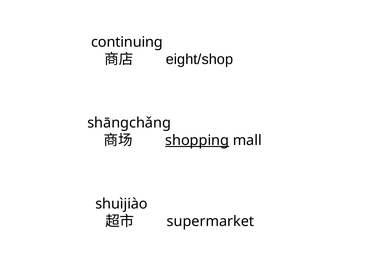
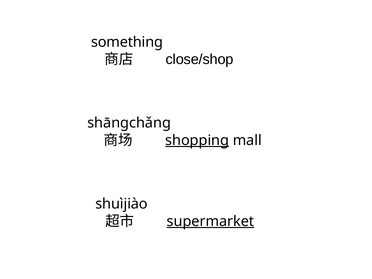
continuing: continuing -> something
eight/shop: eight/shop -> close/shop
supermarket underline: none -> present
